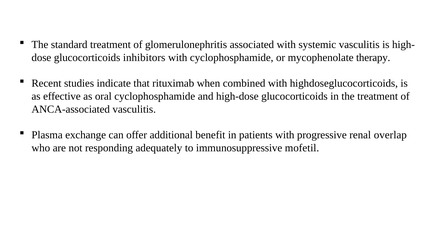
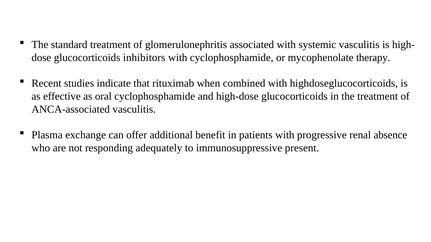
overlap: overlap -> absence
mofetil: mofetil -> present
